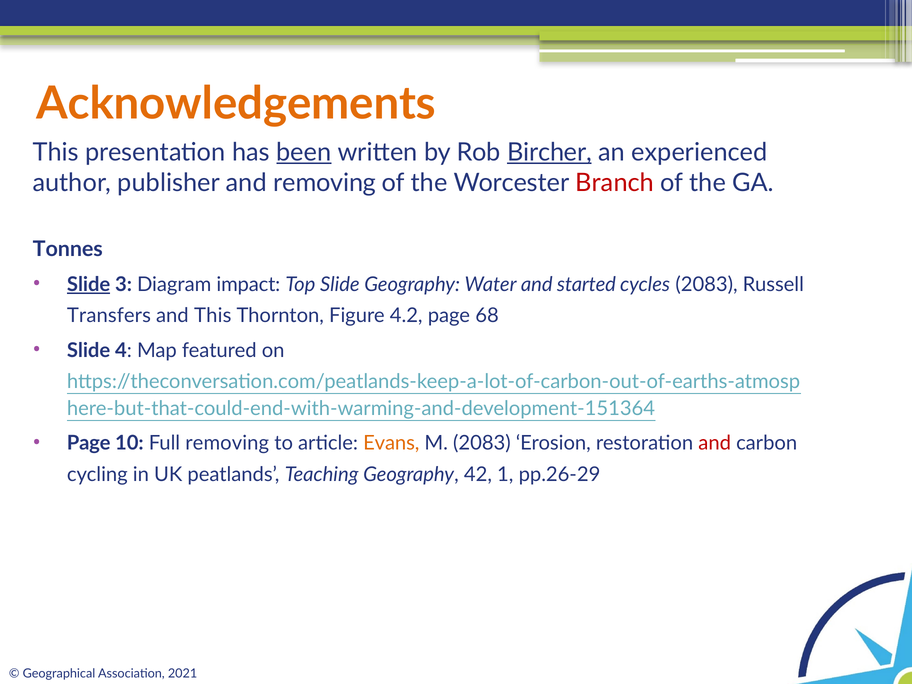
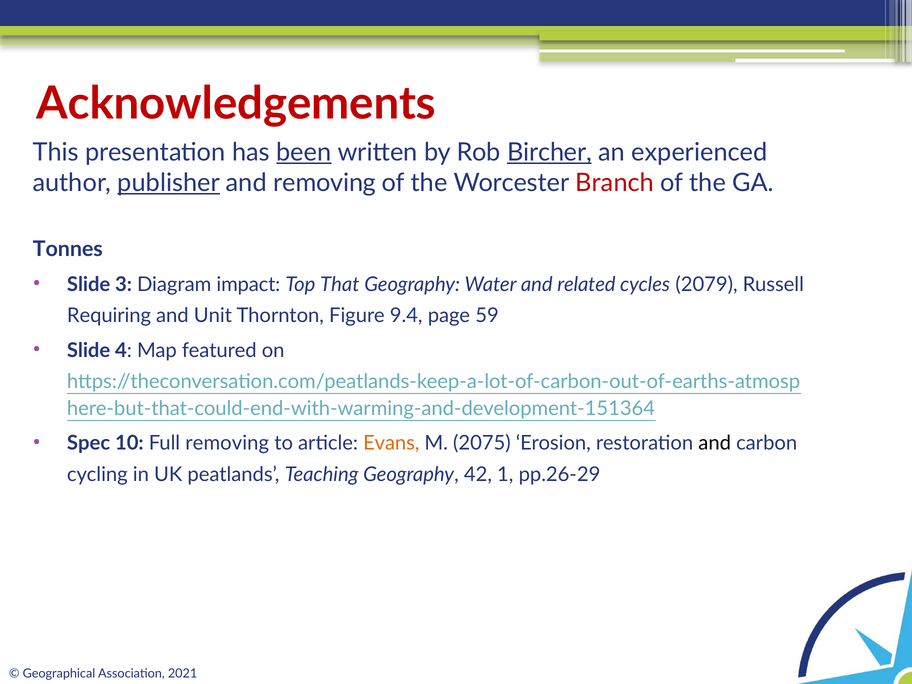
Acknowledgements colour: orange -> red
publisher underline: none -> present
Slide at (89, 284) underline: present -> none
Top Slide: Slide -> That
started: started -> related
cycles 2083: 2083 -> 2079
Transfers: Transfers -> Requiring
and This: This -> Unit
4.2: 4.2 -> 9.4
68: 68 -> 59
Page at (89, 443): Page -> Spec
M 2083: 2083 -> 2075
and at (715, 443) colour: red -> black
